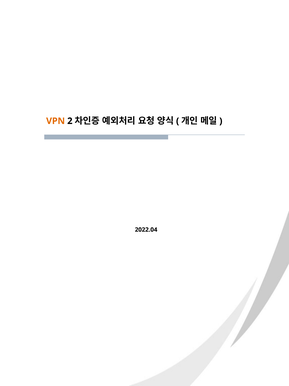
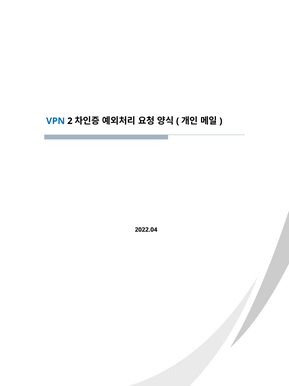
VPN colour: orange -> blue
